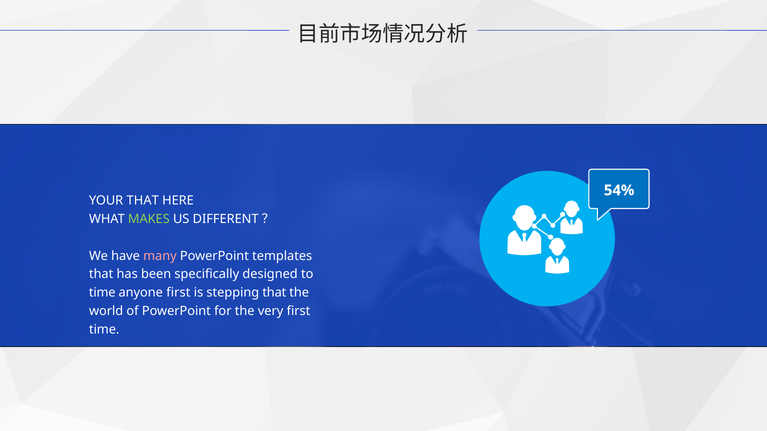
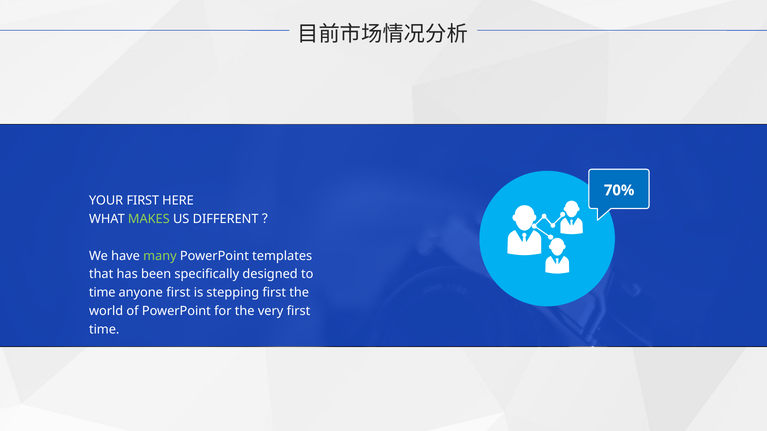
54%: 54% -> 70%
YOUR THAT: THAT -> FIRST
many colour: pink -> light green
stepping that: that -> first
